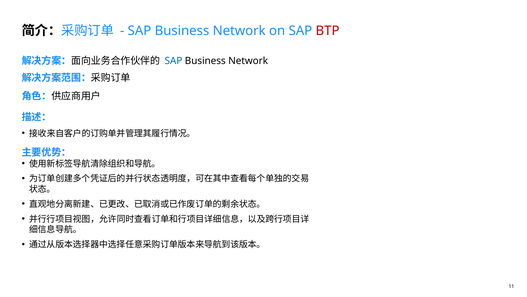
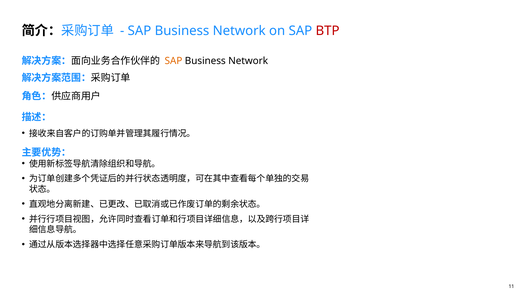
SAP at (173, 61) colour: blue -> orange
